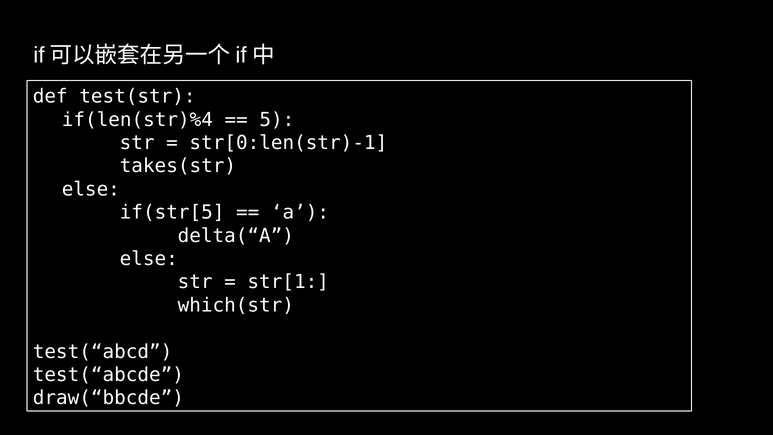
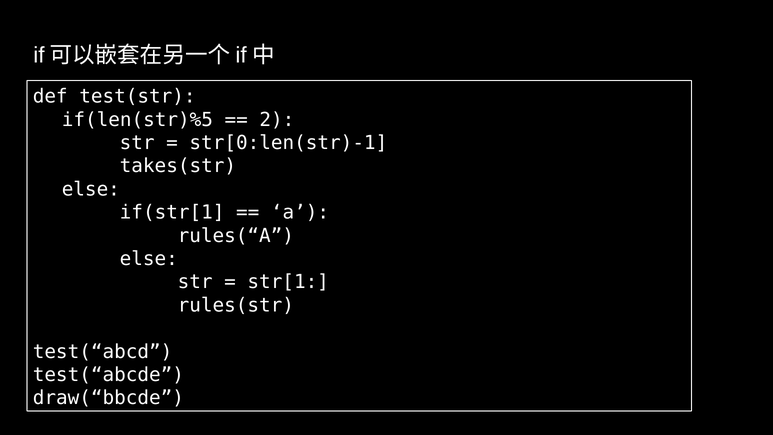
if(len(str)%4: if(len(str)%4 -> if(len(str)%5
5: 5 -> 2
if(str[5: if(str[5 -> if(str[1
delta(“A: delta(“A -> rules(“A
which(str: which(str -> rules(str
